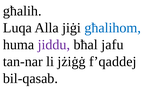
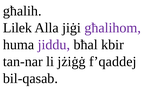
Luqa: Luqa -> Lilek
għalihom colour: blue -> purple
jafu: jafu -> kbir
